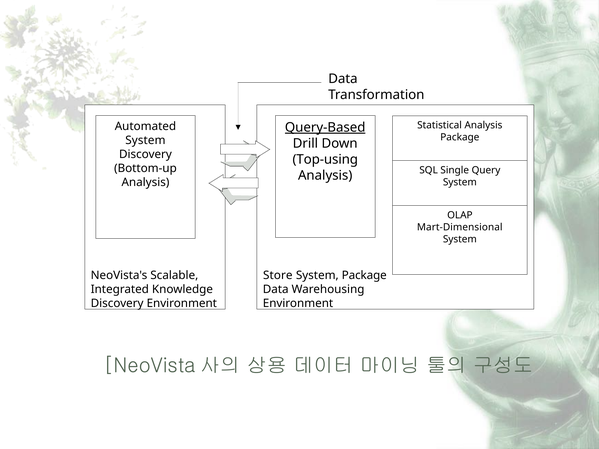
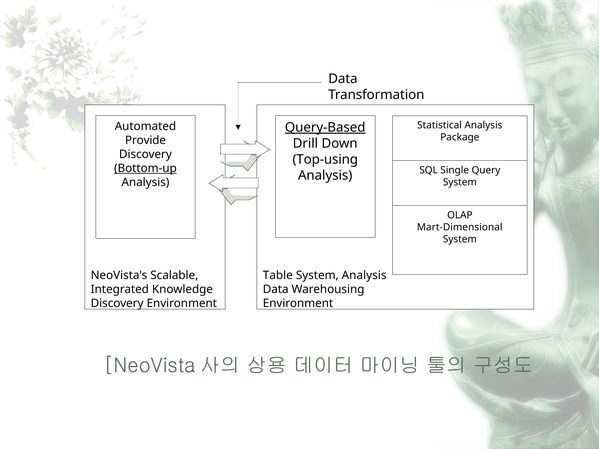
System at (145, 140): System -> Provide
Bottom-up underline: none -> present
Store: Store -> Table
System Package: Package -> Analysis
